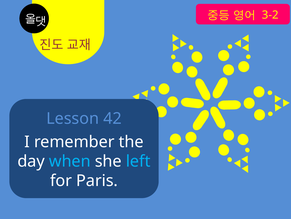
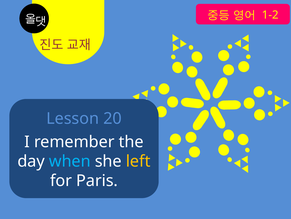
3-2: 3-2 -> 1-2
42: 42 -> 20
left colour: light blue -> yellow
